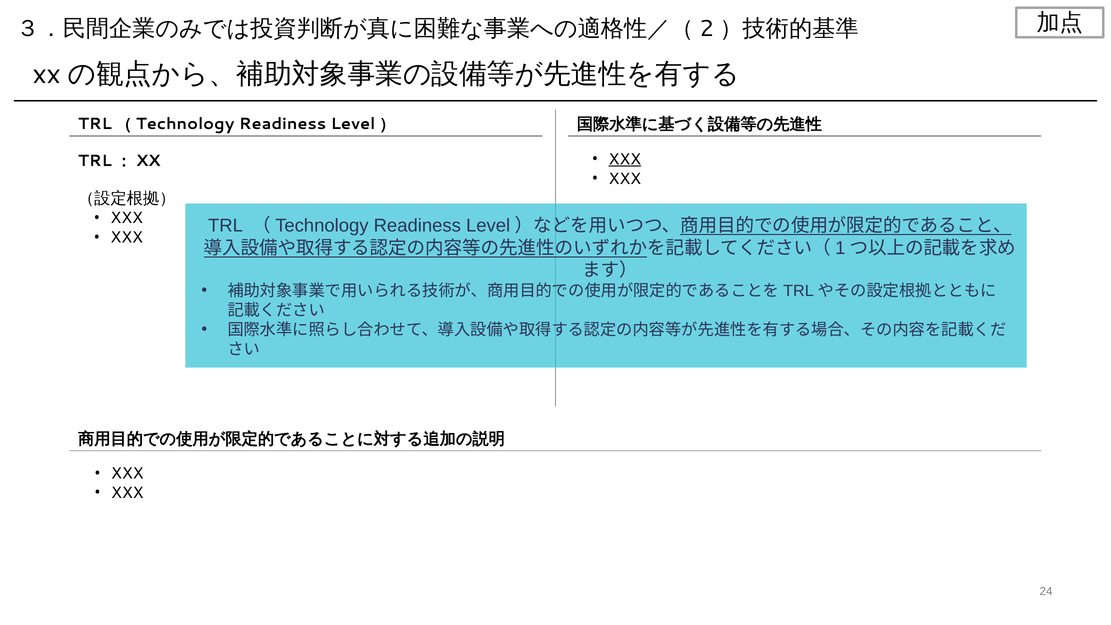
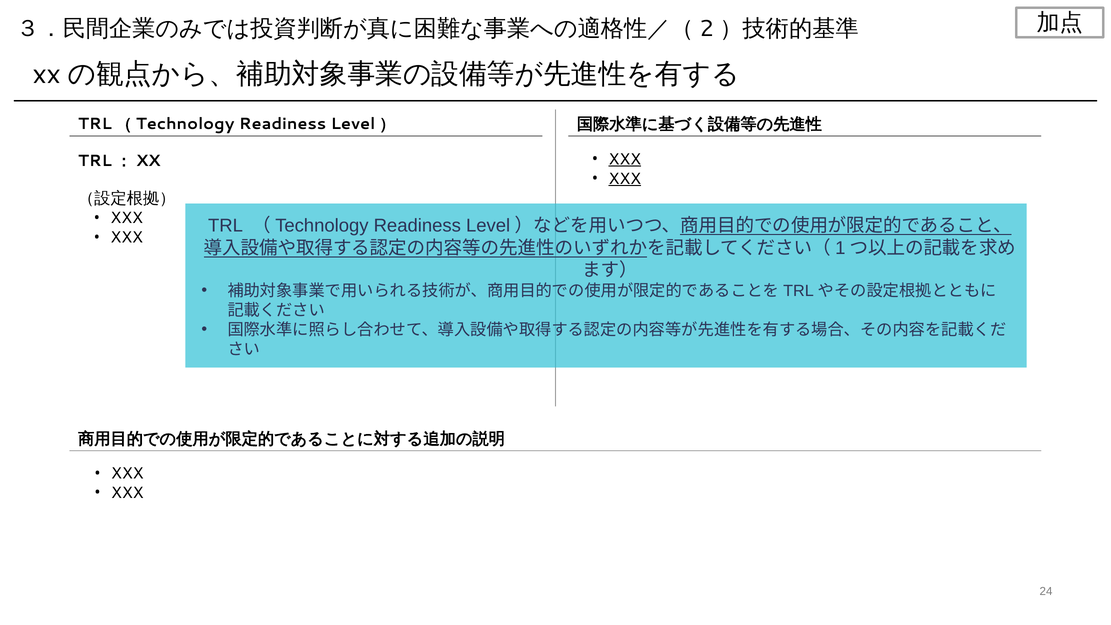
XXX at (625, 179) underline: none -> present
